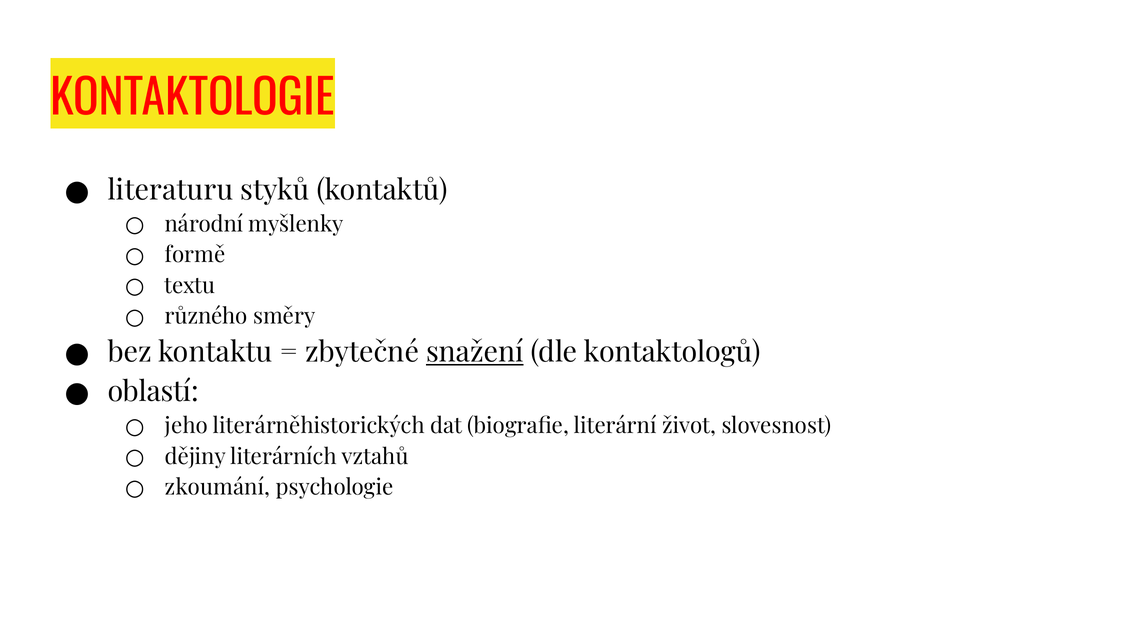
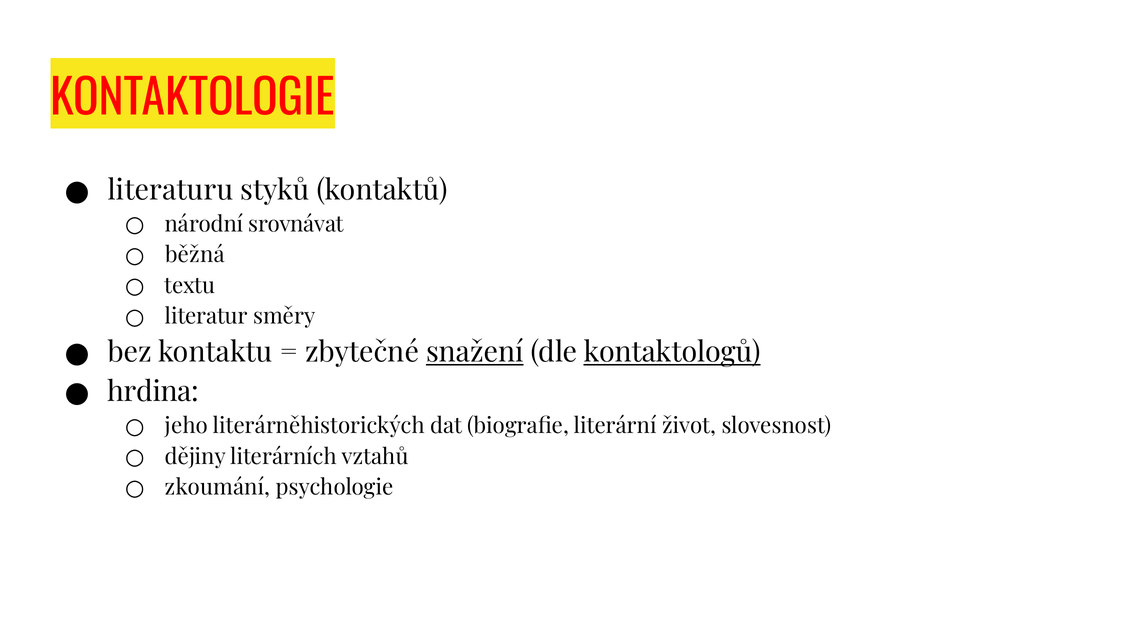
myšlenky: myšlenky -> srovnávat
formě: formě -> běžná
různého: různého -> literatur
kontaktologů underline: none -> present
oblastí: oblastí -> hrdina
